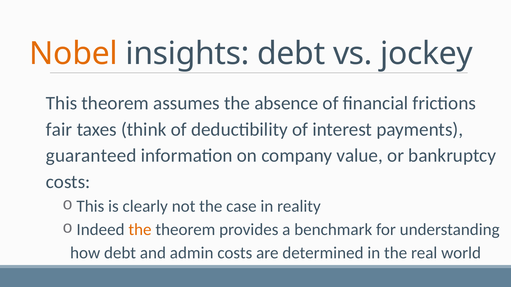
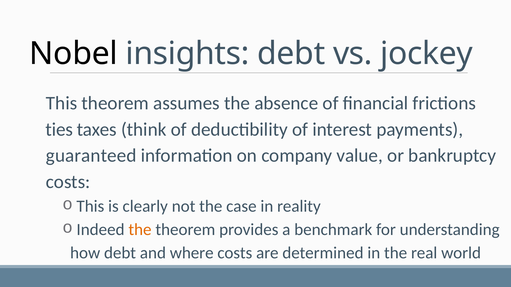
Nobel colour: orange -> black
fair: fair -> ties
admin: admin -> where
